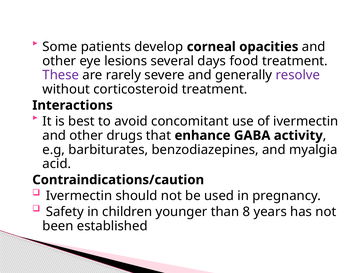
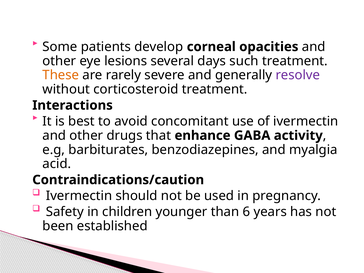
food: food -> such
These colour: purple -> orange
8: 8 -> 6
